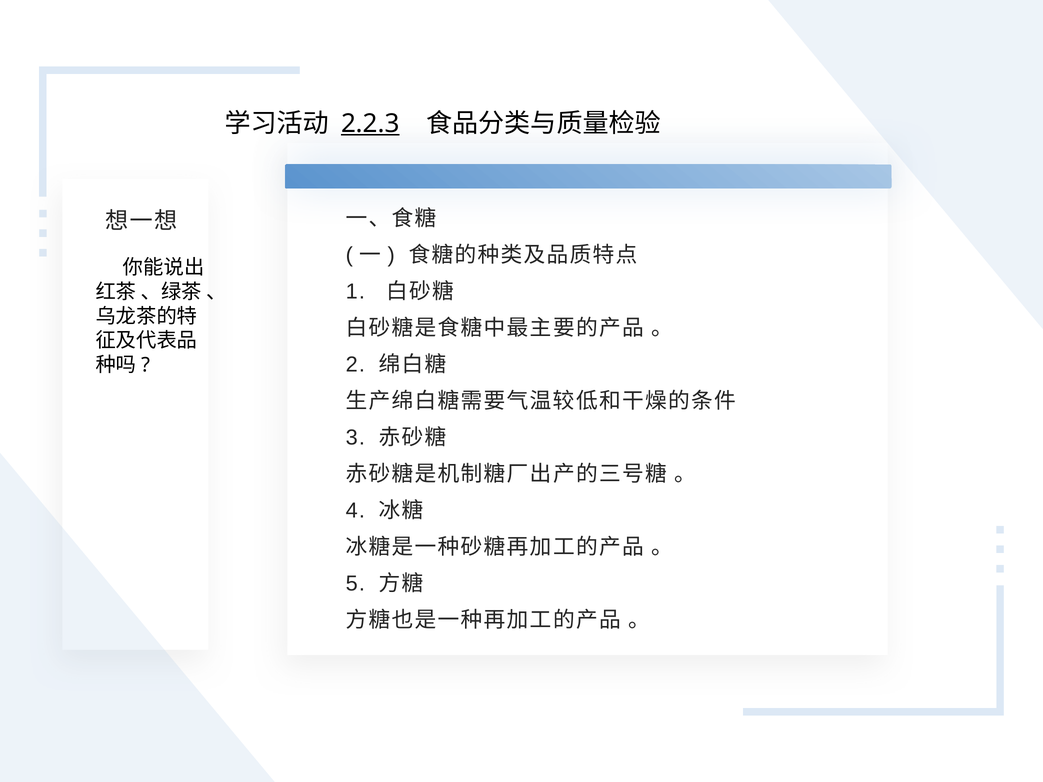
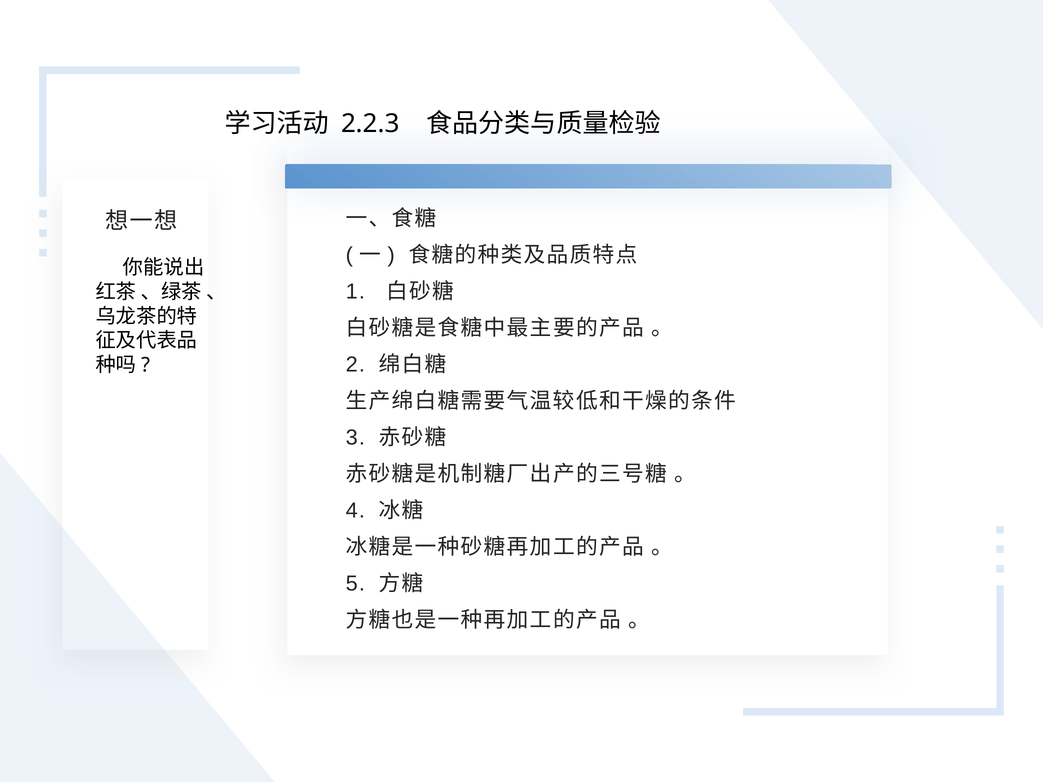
2.2.3 underline: present -> none
